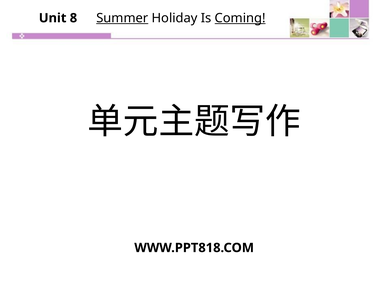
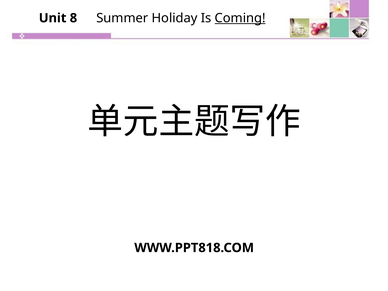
Summer underline: present -> none
